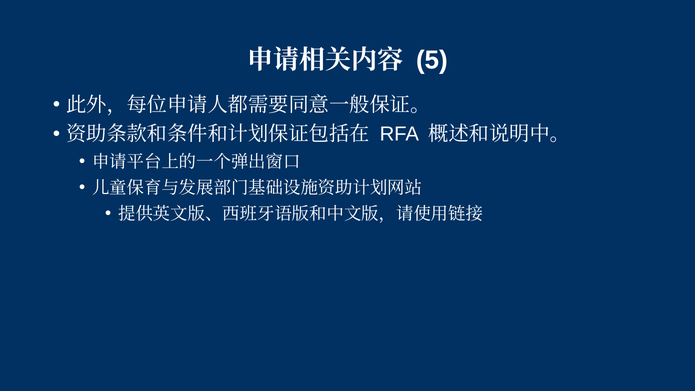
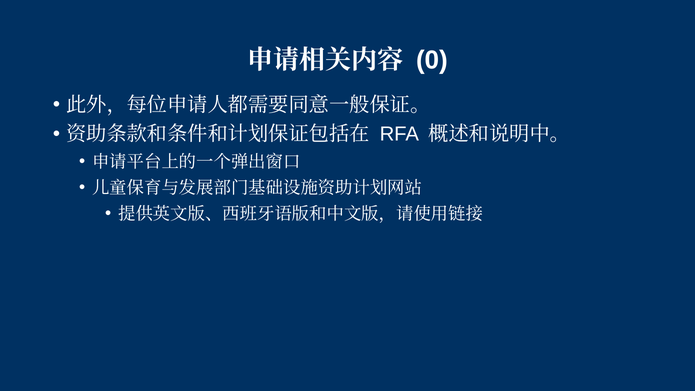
5: 5 -> 0
